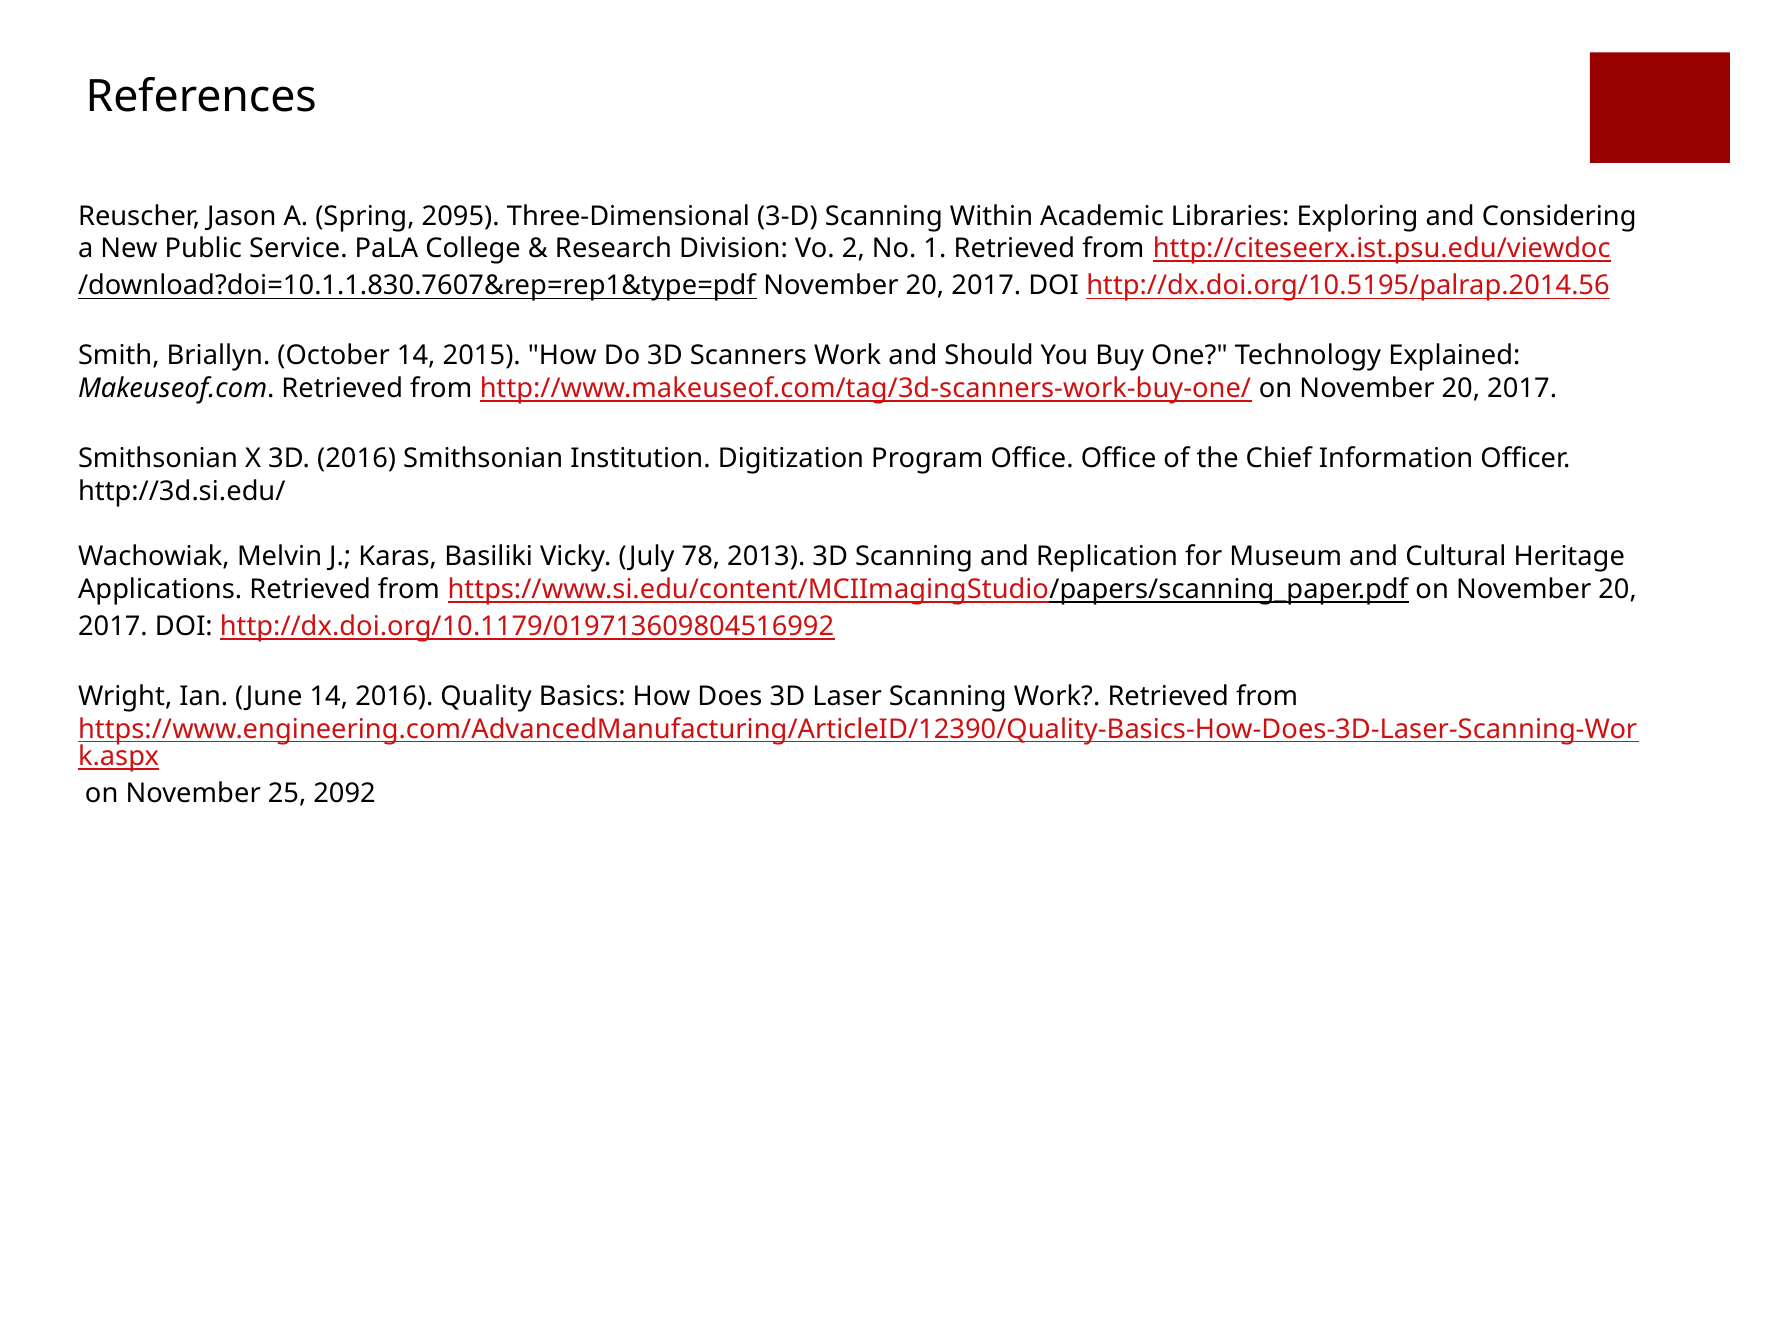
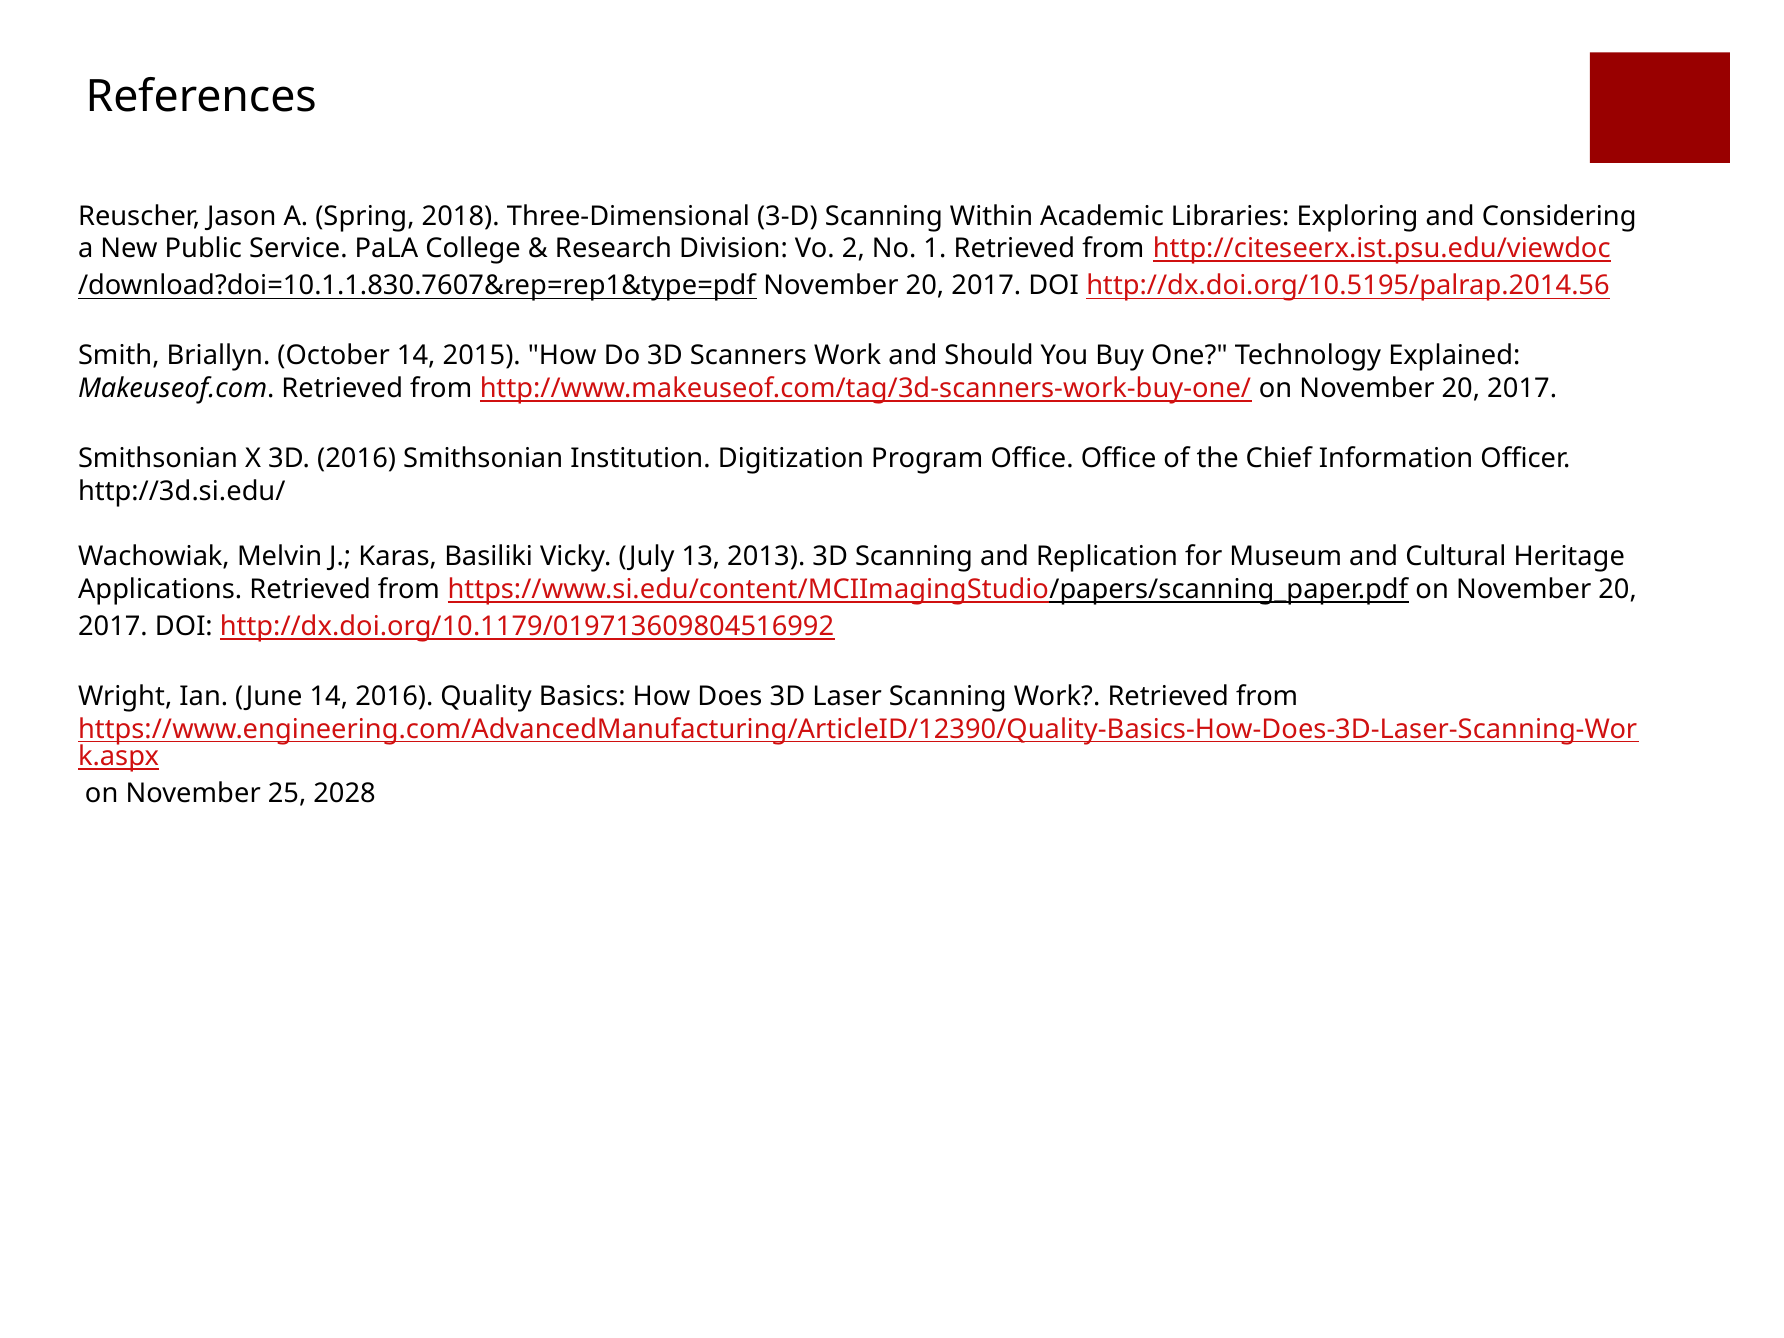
2095: 2095 -> 2018
78: 78 -> 13
2092: 2092 -> 2028
